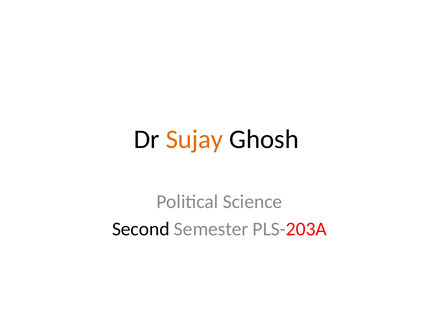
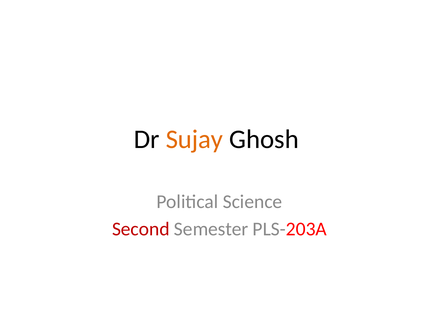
Second colour: black -> red
